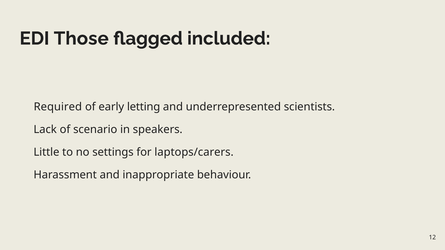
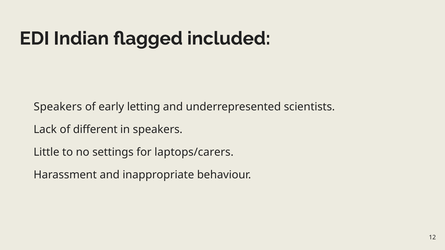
Those: Those -> Indian
Required at (58, 107): Required -> Speakers
scenario: scenario -> different
